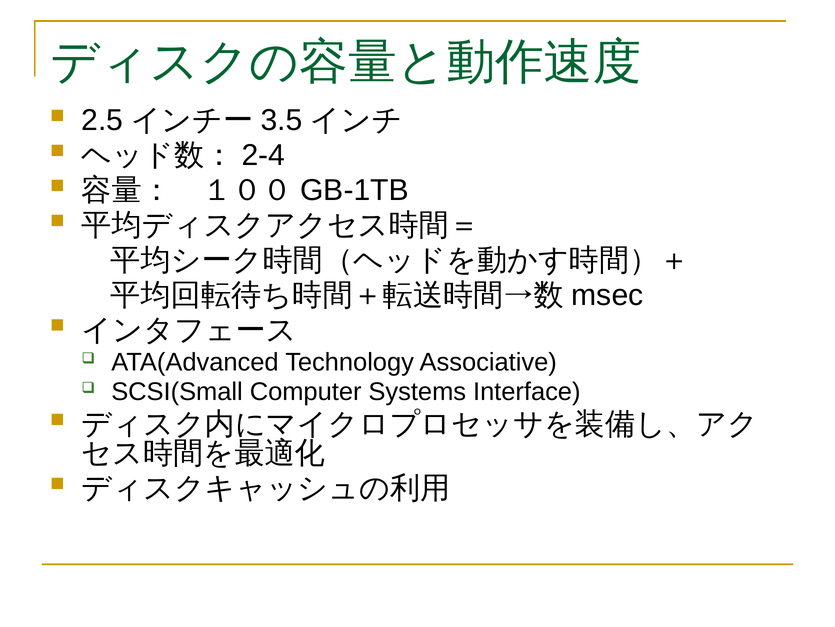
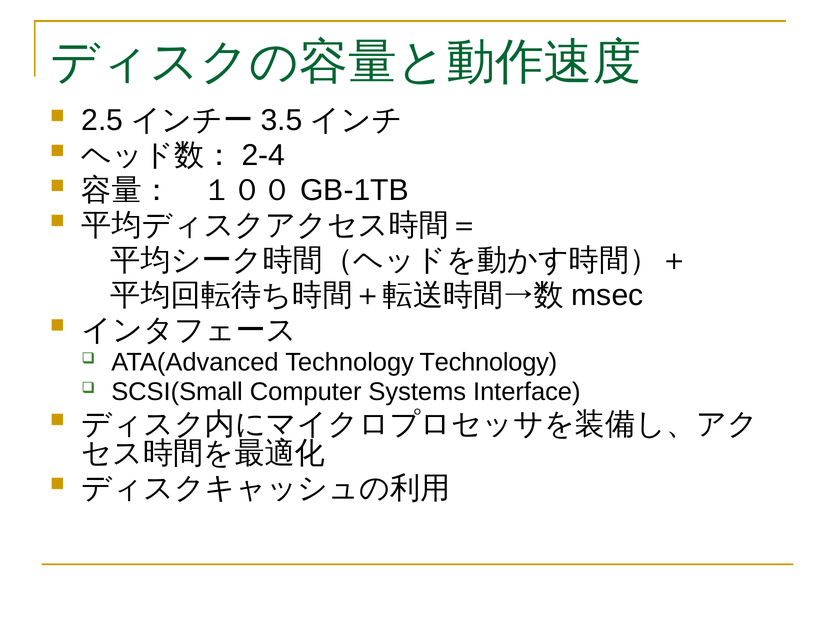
Technology Associative: Associative -> Technology
